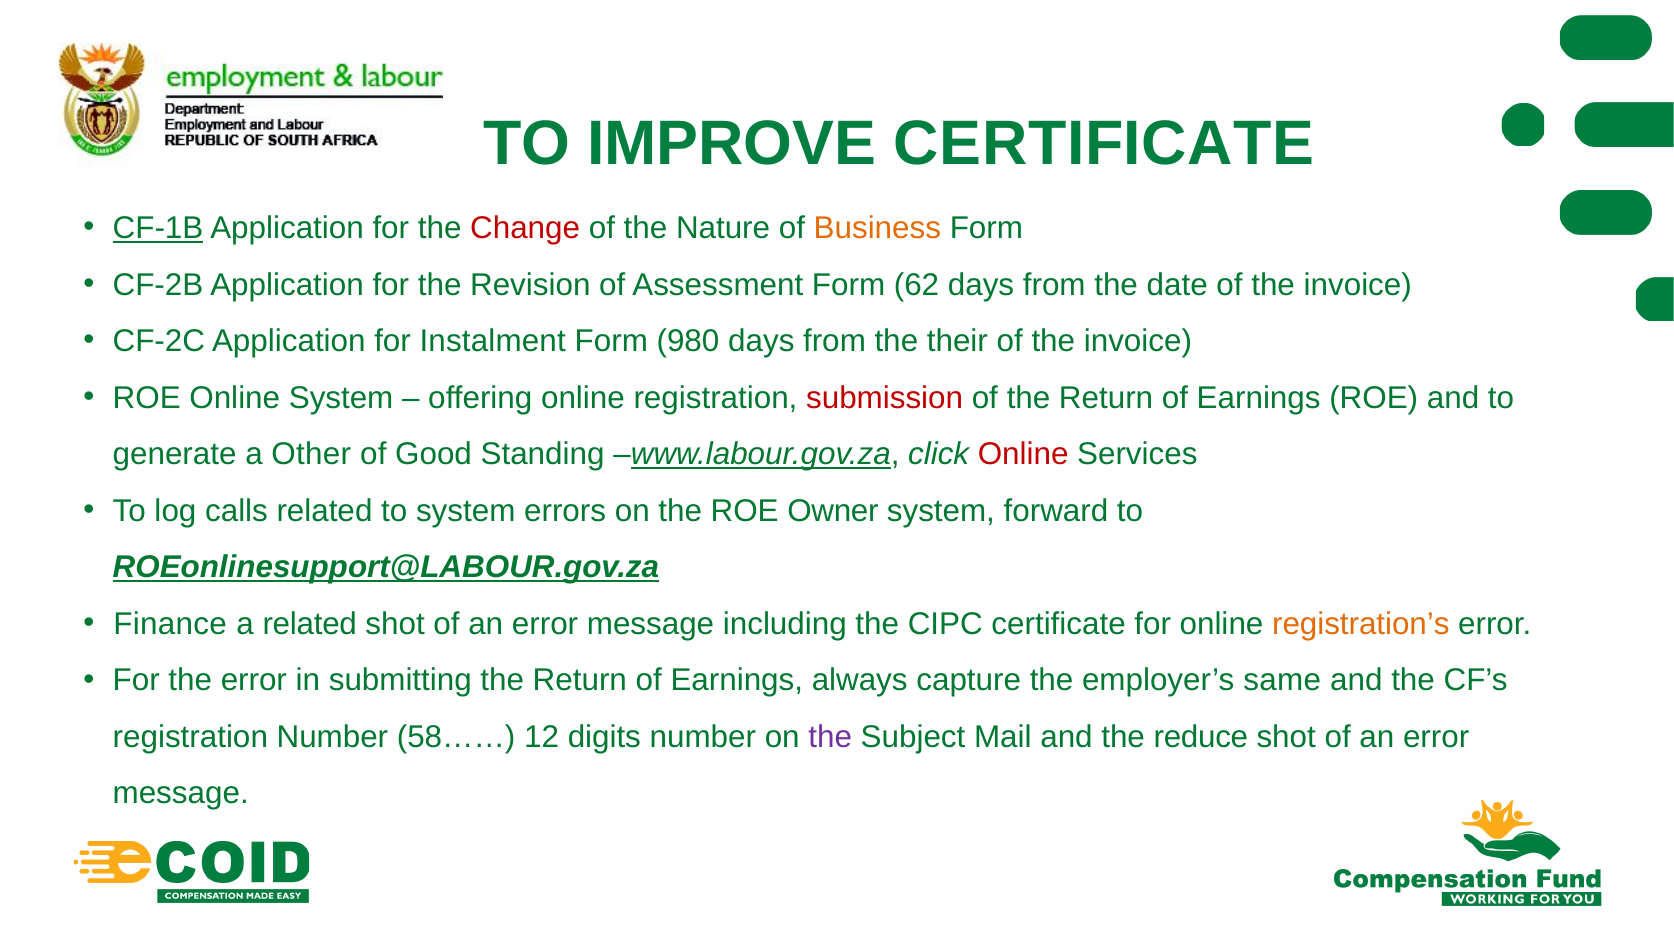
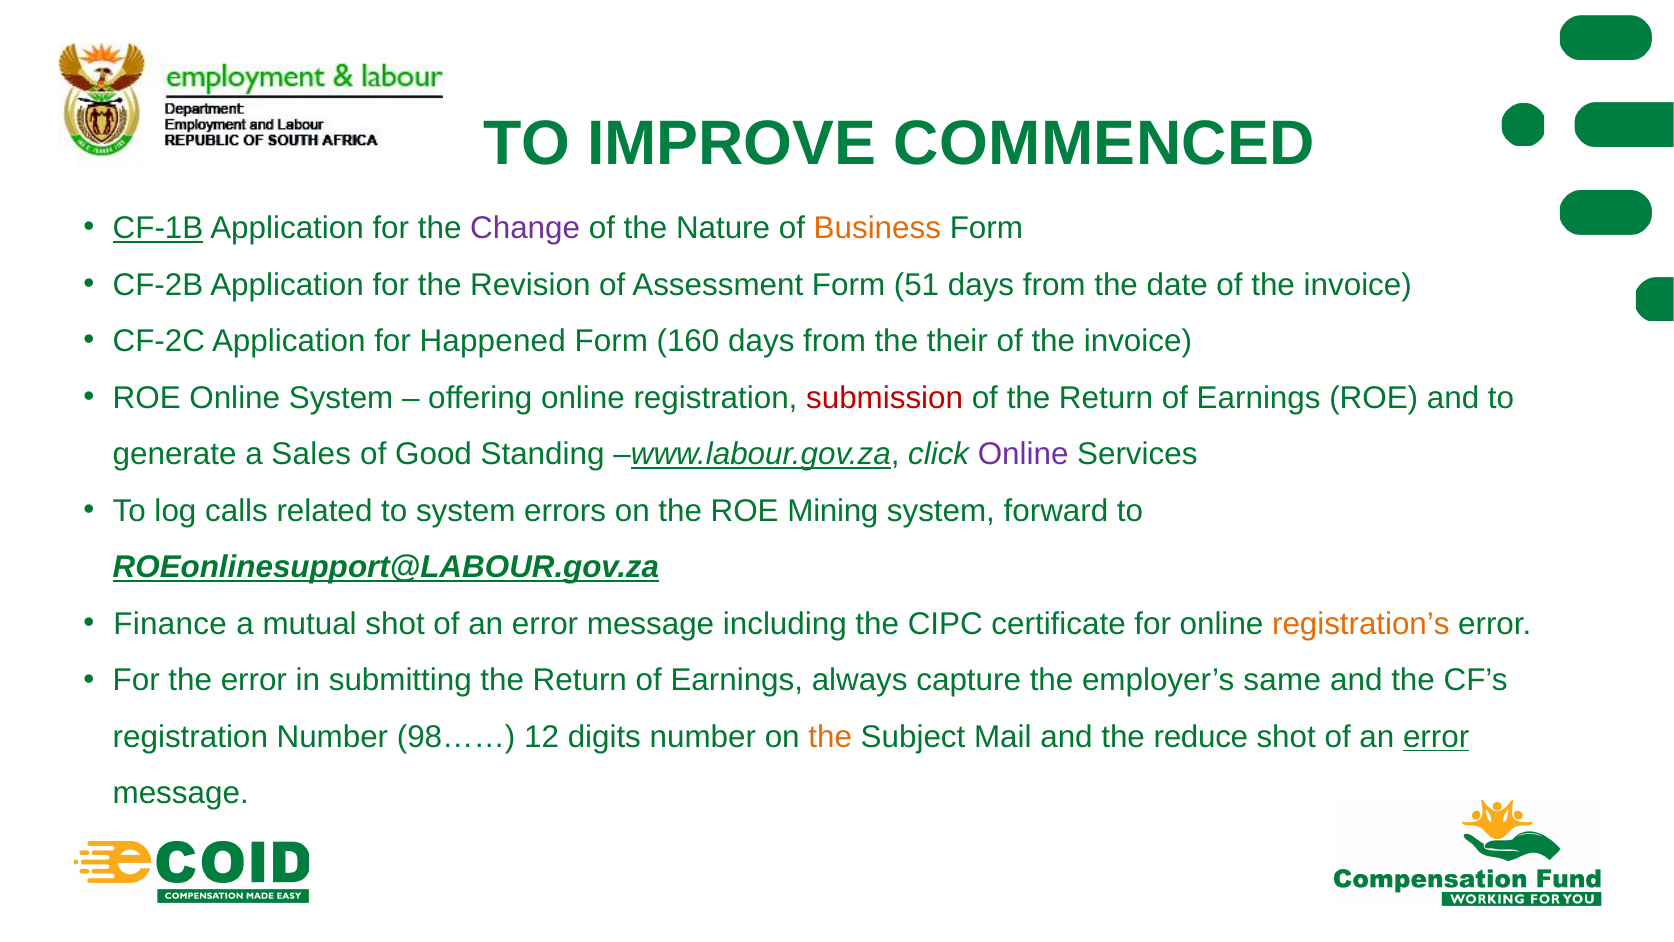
IMPROVE CERTIFICATE: CERTIFICATE -> COMMENCED
Change colour: red -> purple
62: 62 -> 51
Instalment: Instalment -> Happened
980: 980 -> 160
Other: Other -> Sales
Online at (1023, 454) colour: red -> purple
Owner: Owner -> Mining
a related: related -> mutual
58……: 58…… -> 98……
the at (830, 737) colour: purple -> orange
error at (1436, 737) underline: none -> present
